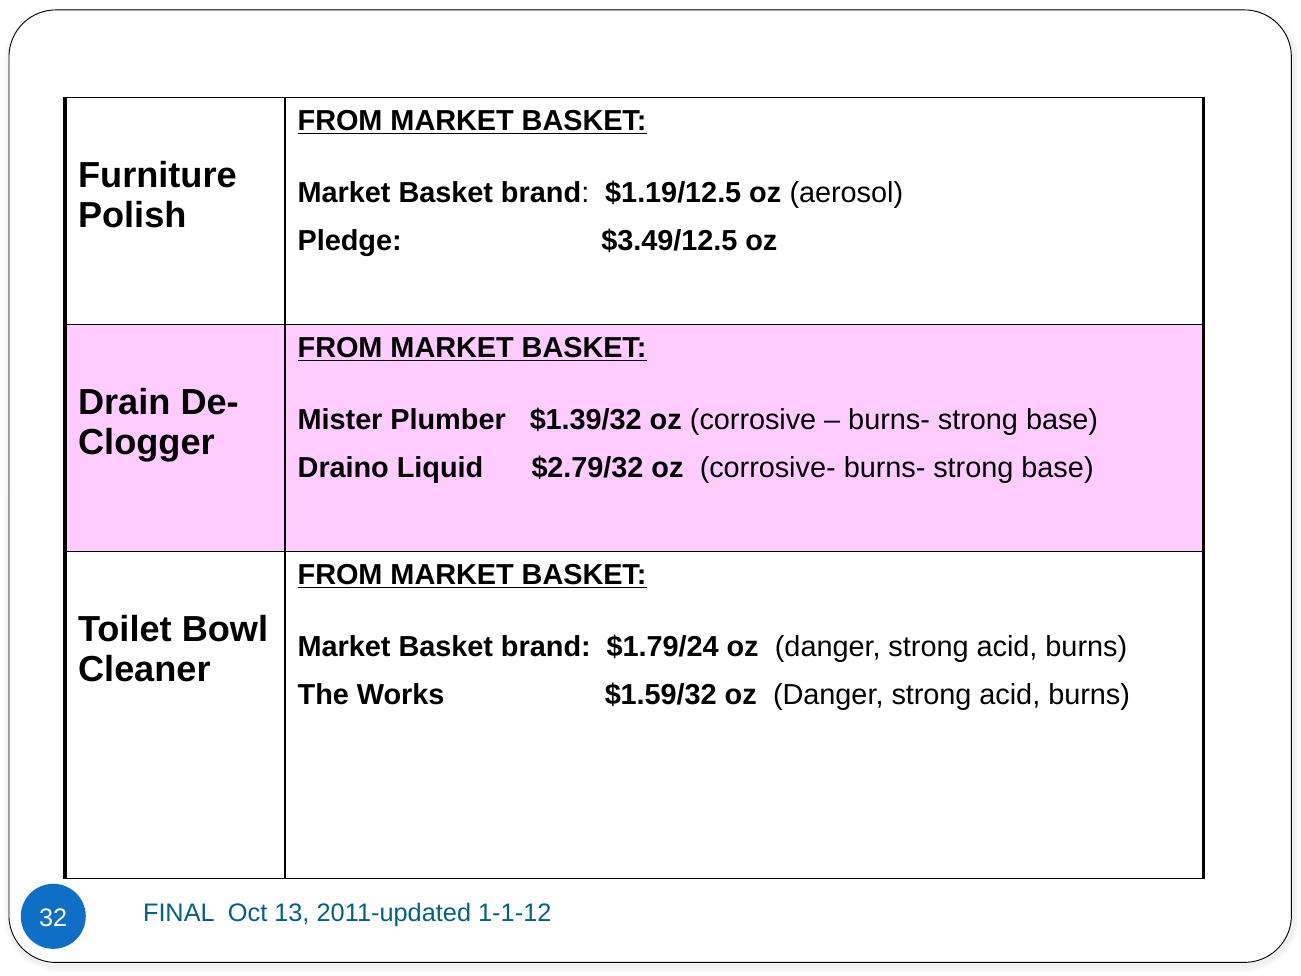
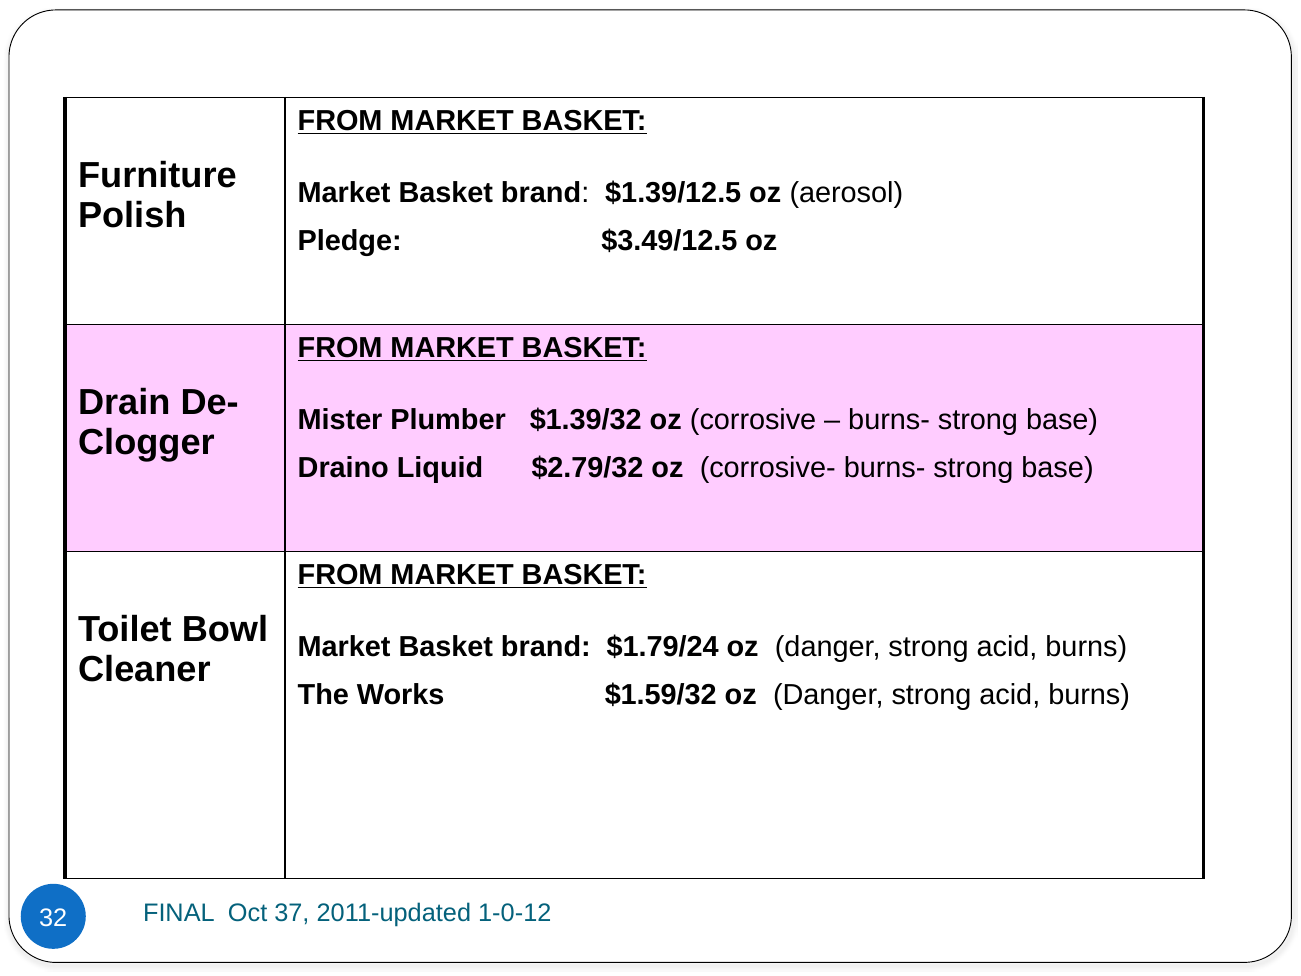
$1.19/12.5: $1.19/12.5 -> $1.39/12.5
13: 13 -> 37
1-1-12: 1-1-12 -> 1-0-12
